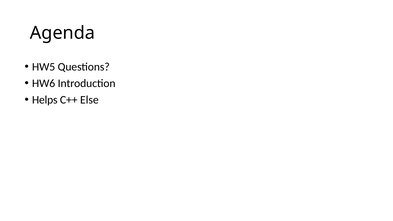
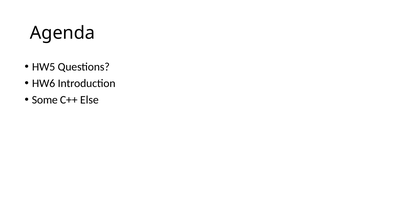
Helps: Helps -> Some
